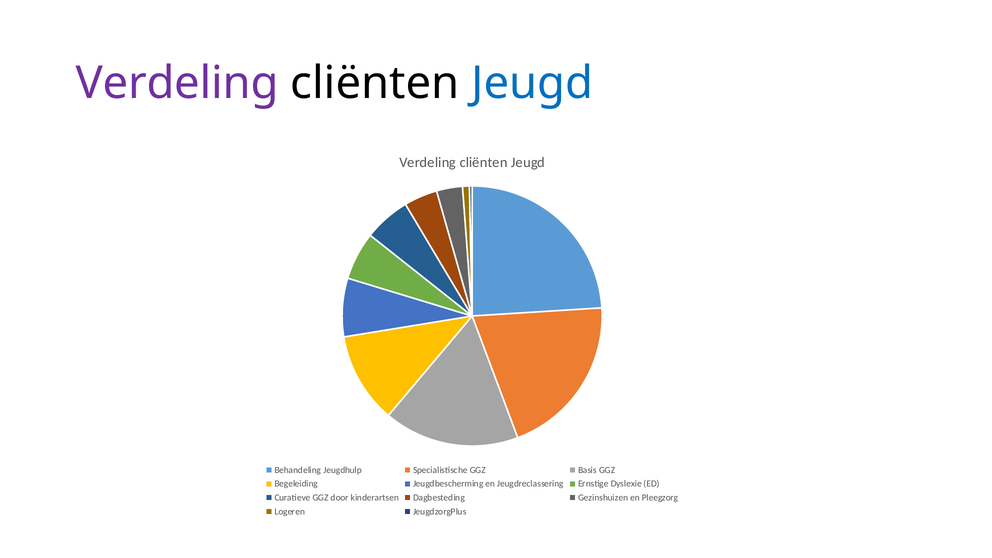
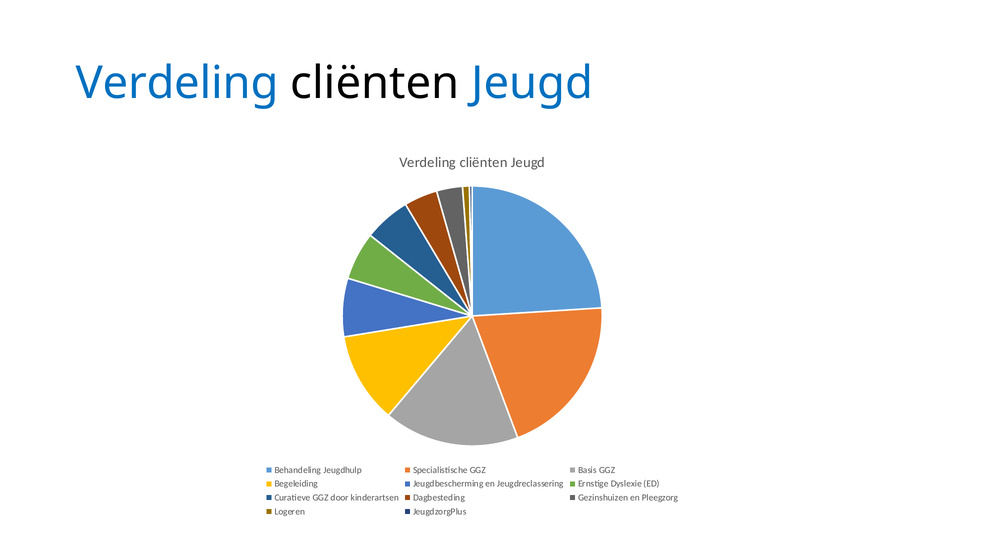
Verdeling at (177, 83) colour: purple -> blue
